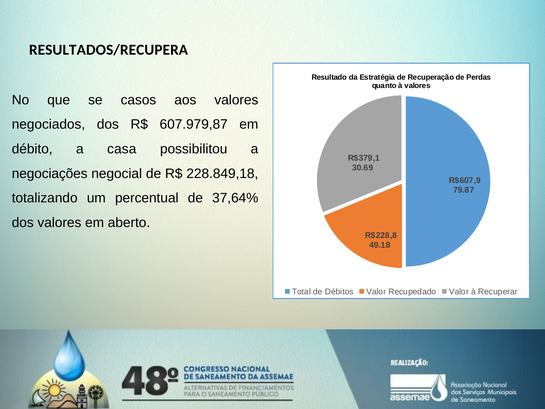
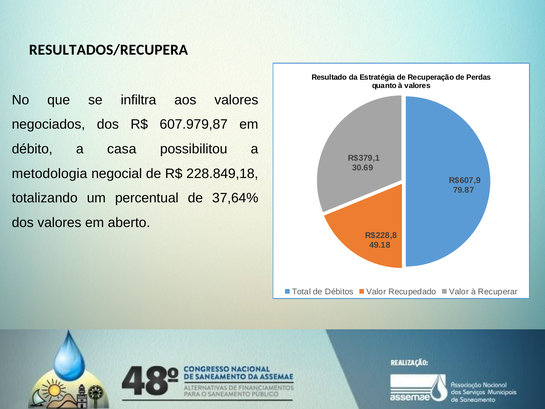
casos: casos -> infiltra
negociações: negociações -> metodologia
